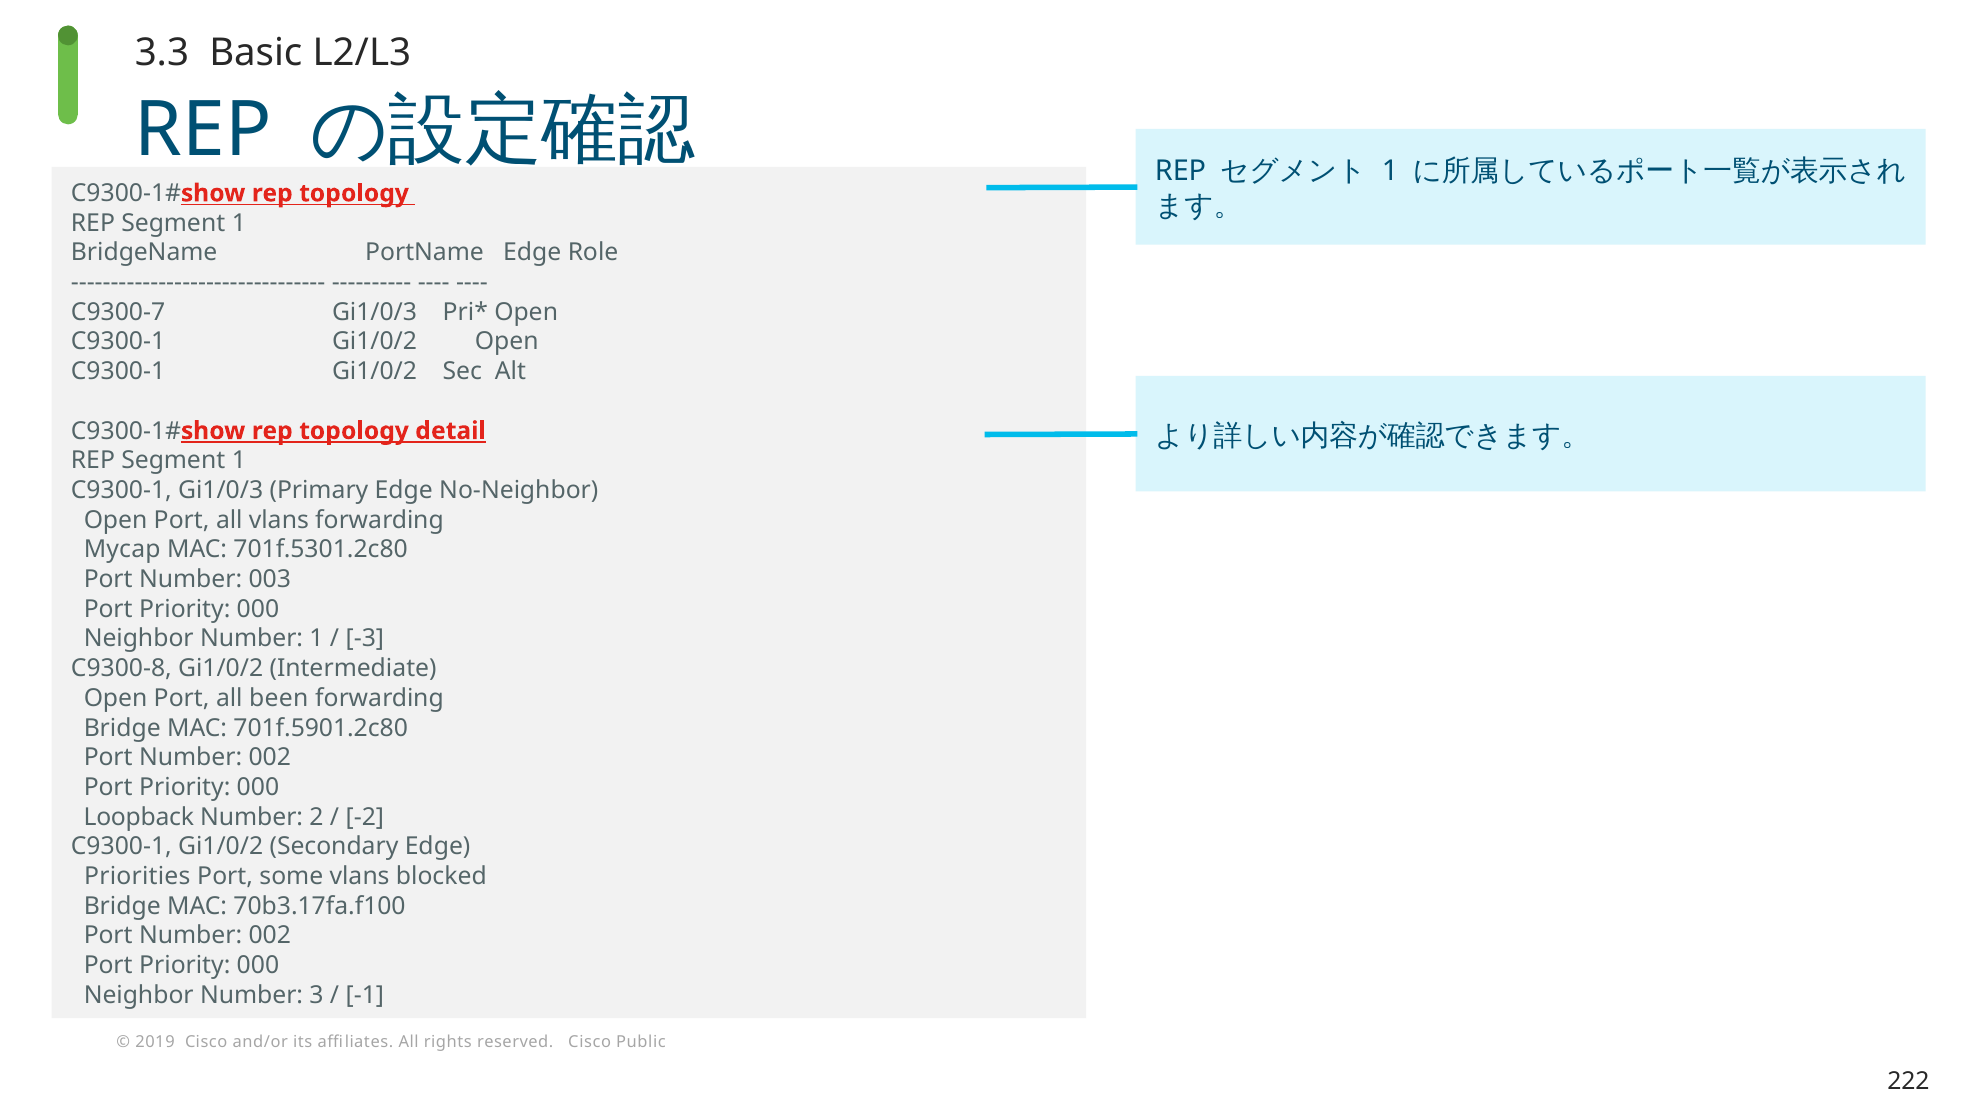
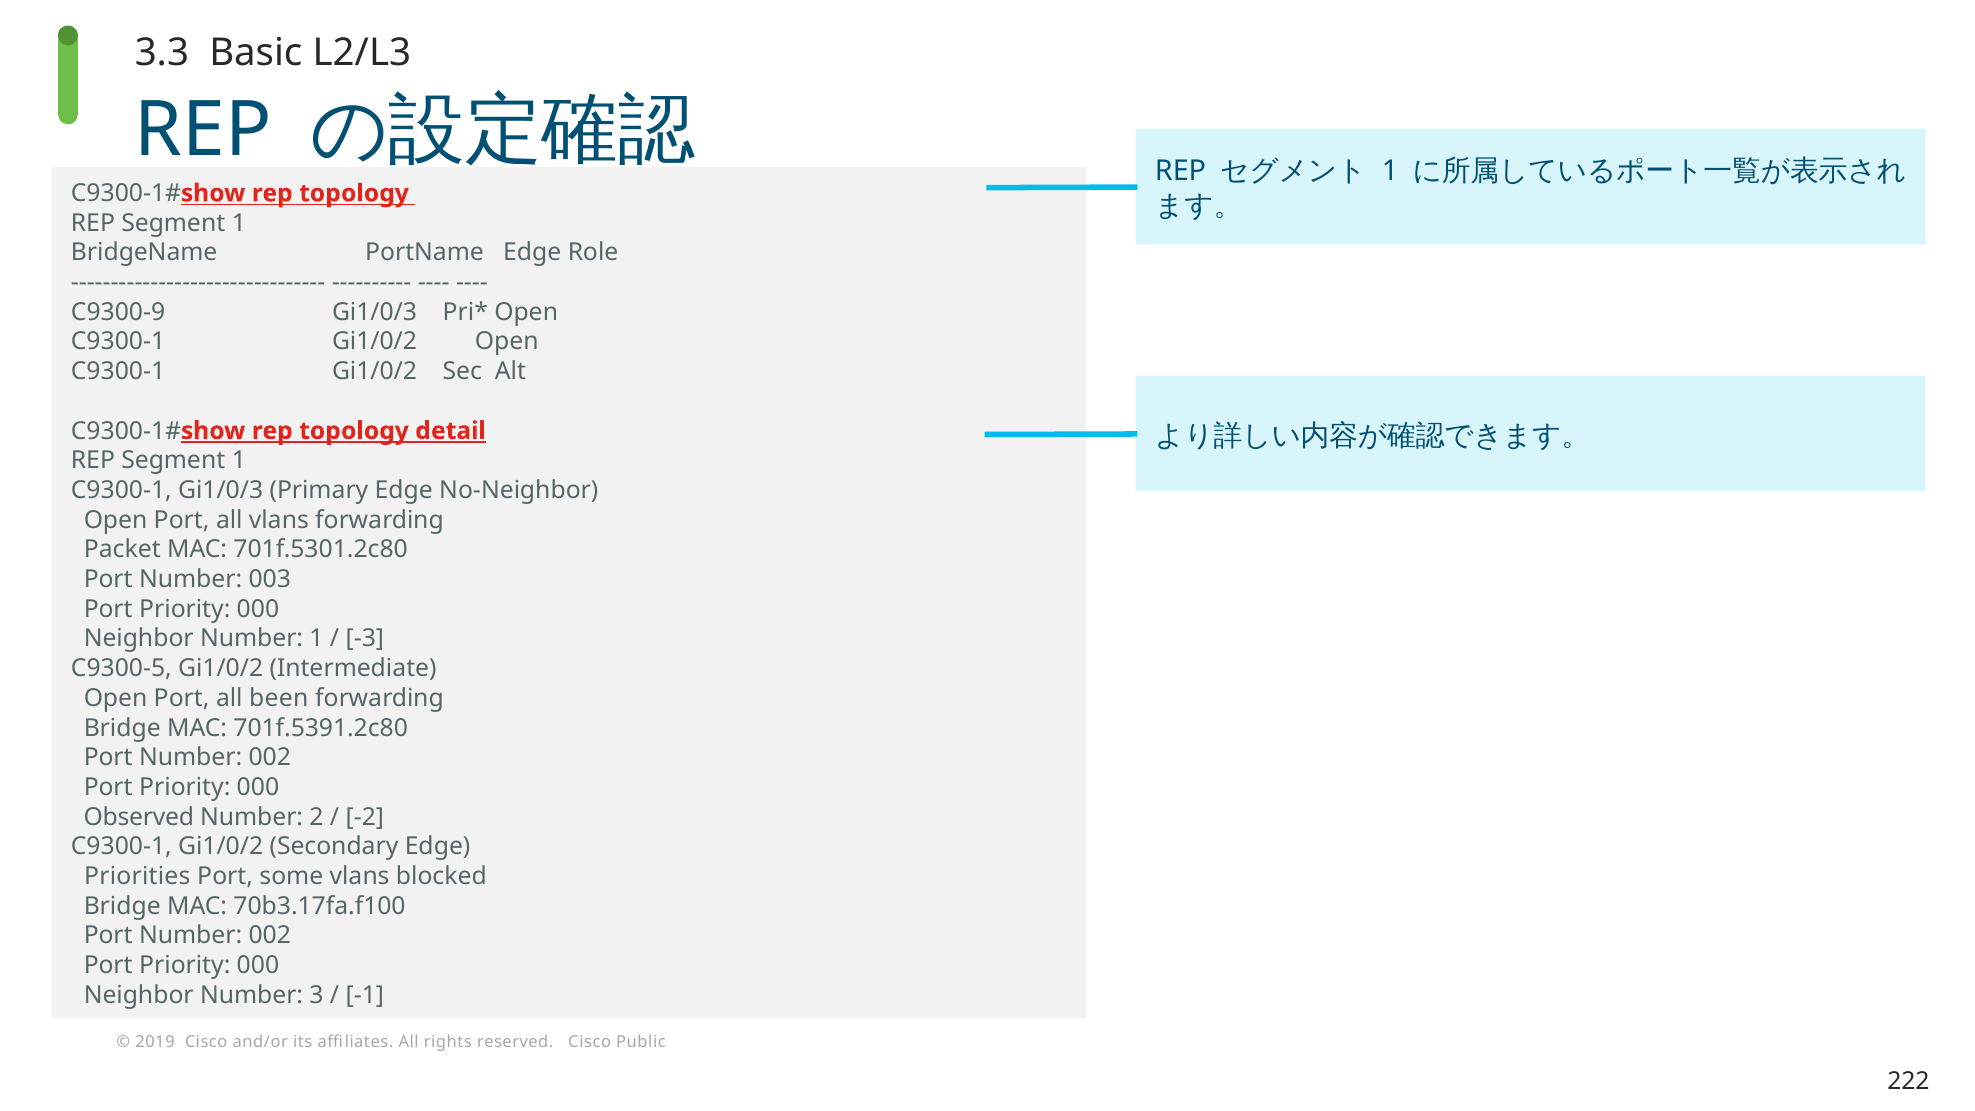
C9300-7: C9300-7 -> C9300-9
Mycap: Mycap -> Packet
C9300-8: C9300-8 -> C9300-5
701f.5901.2c80: 701f.5901.2c80 -> 701f.5391.2c80
Loopback: Loopback -> Observed
